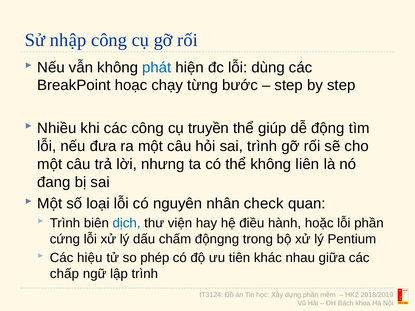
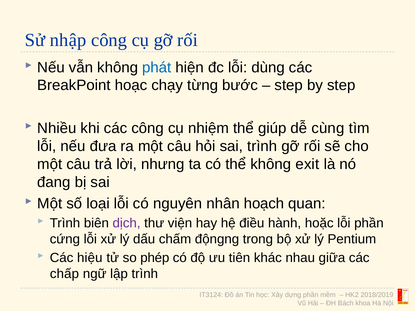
truyền: truyền -> nhiệm
động: động -> cùng
liên: liên -> exit
check: check -> hoạch
dịch colour: blue -> purple
